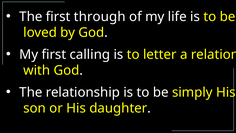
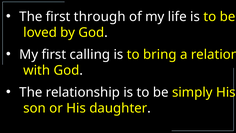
letter: letter -> bring
